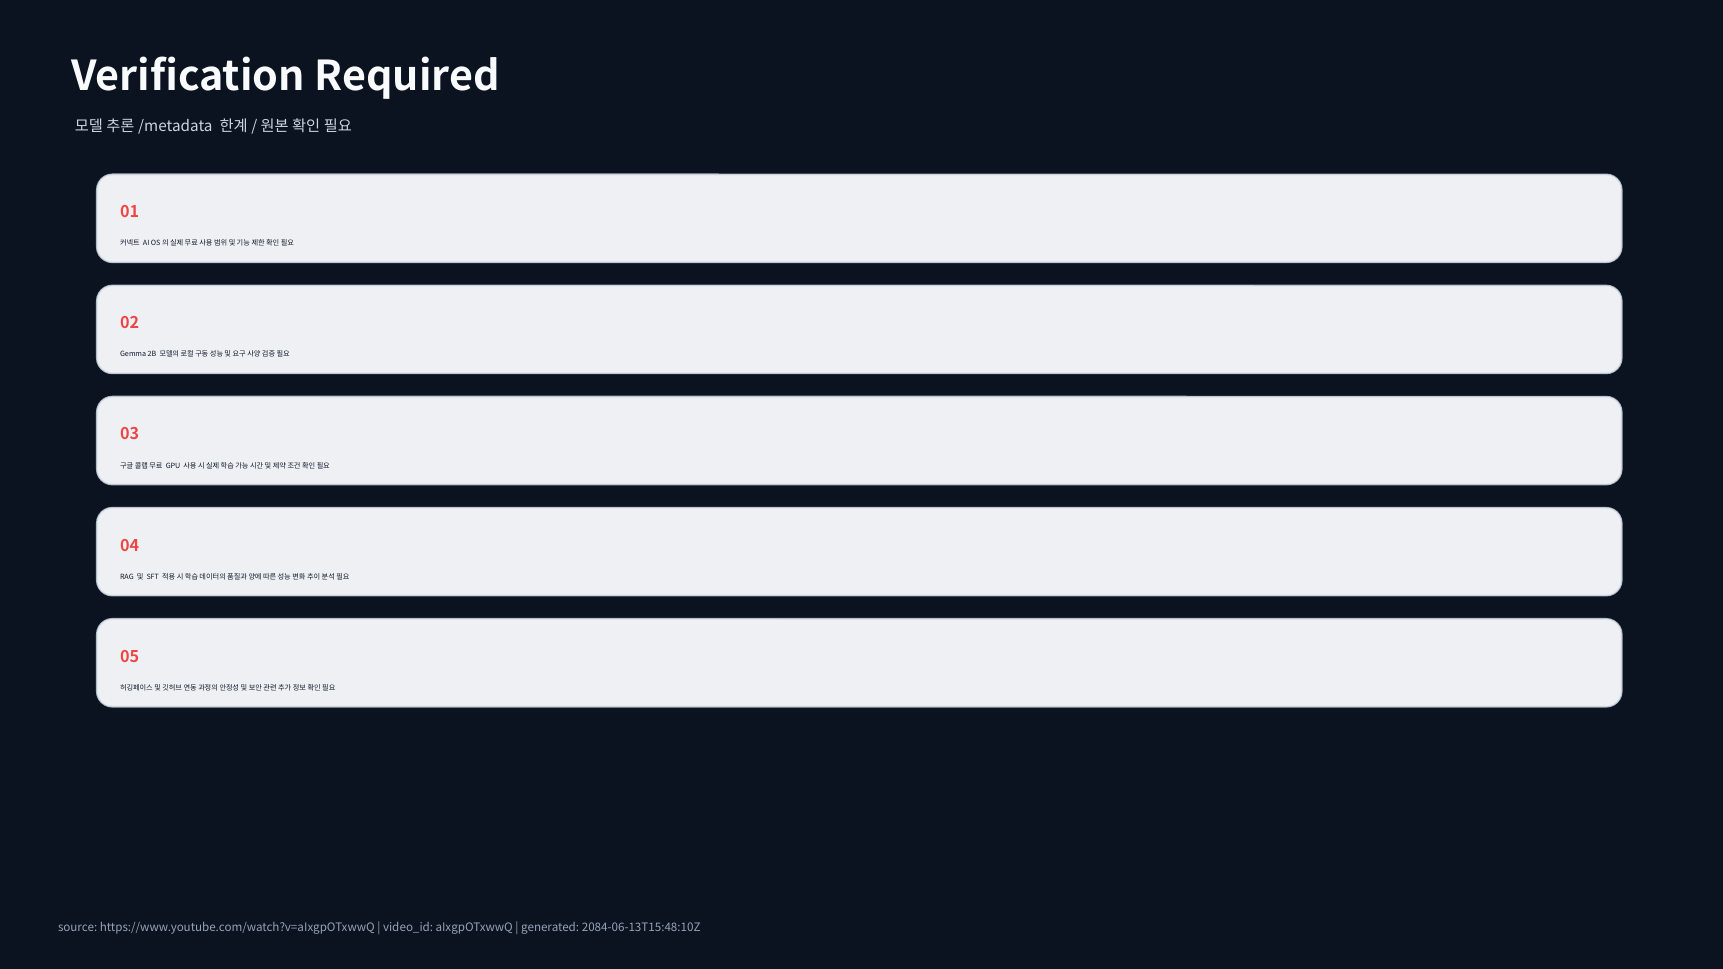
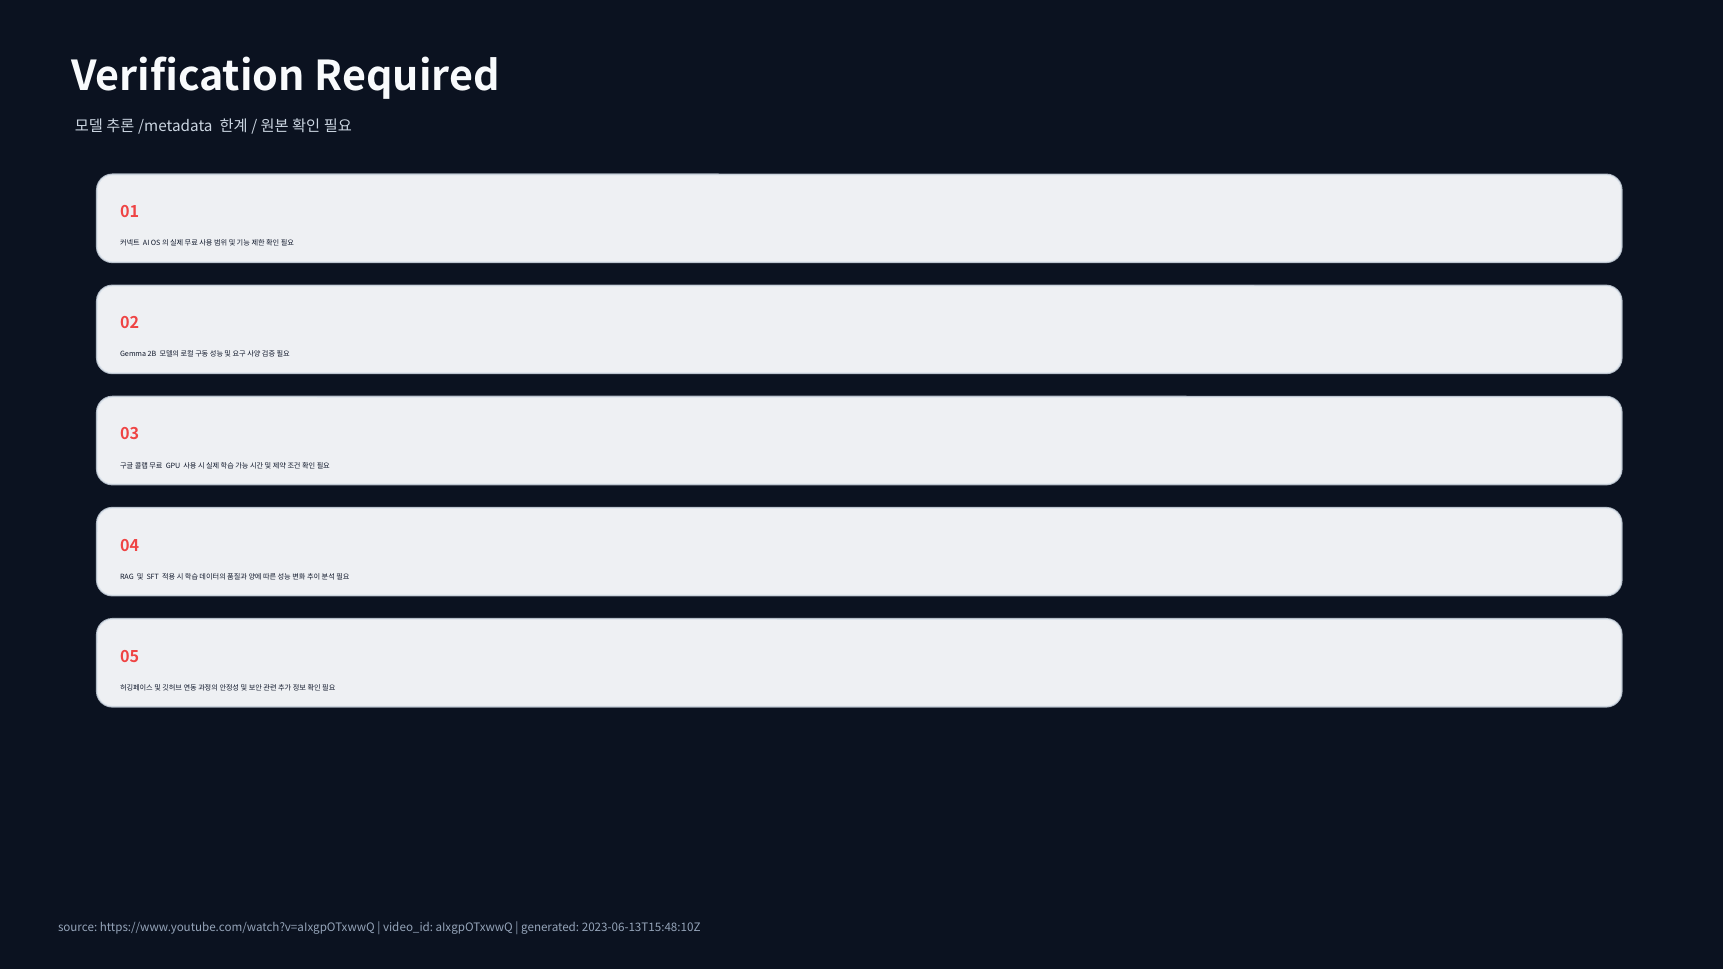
2084-06-13T15:48:10Z: 2084-06-13T15:48:10Z -> 2023-06-13T15:48:10Z
